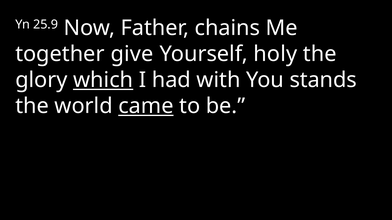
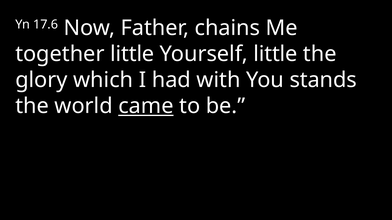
25.9: 25.9 -> 17.6
together give: give -> little
Yourself holy: holy -> little
which underline: present -> none
